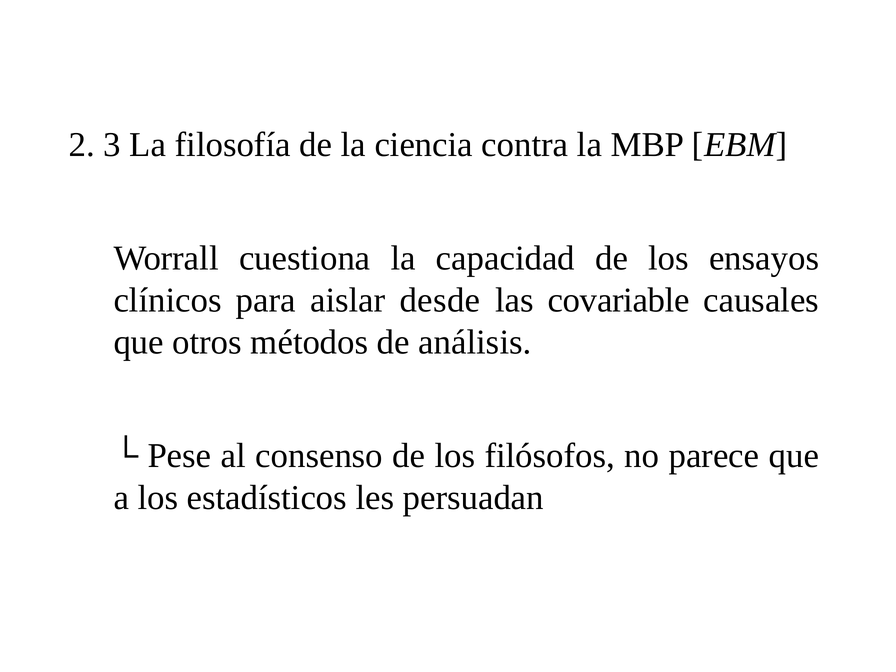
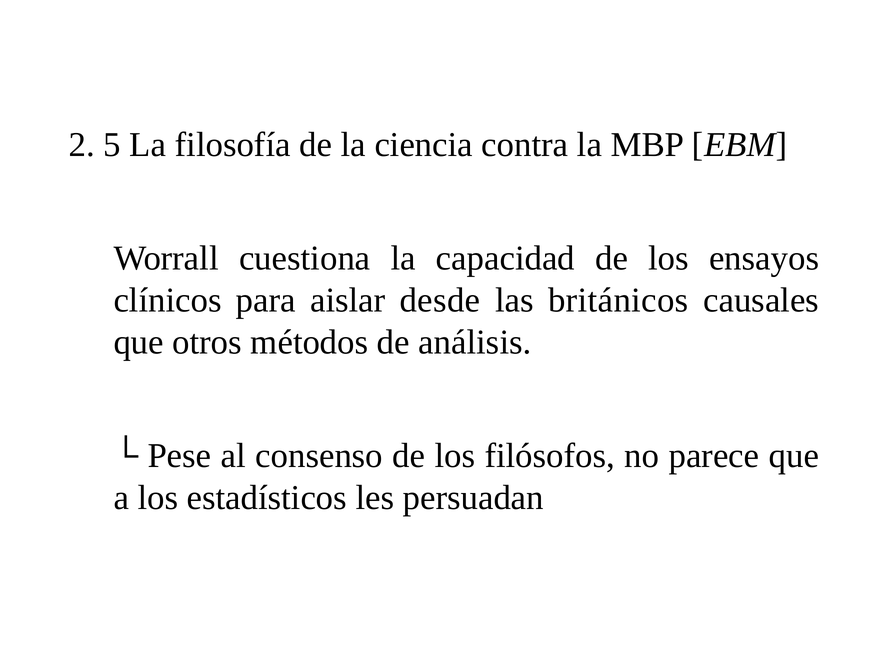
3: 3 -> 5
covariable: covariable -> británicos
